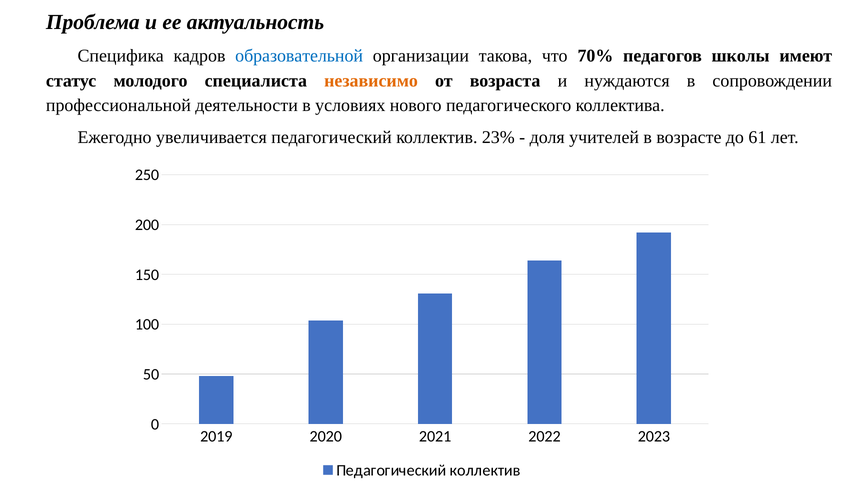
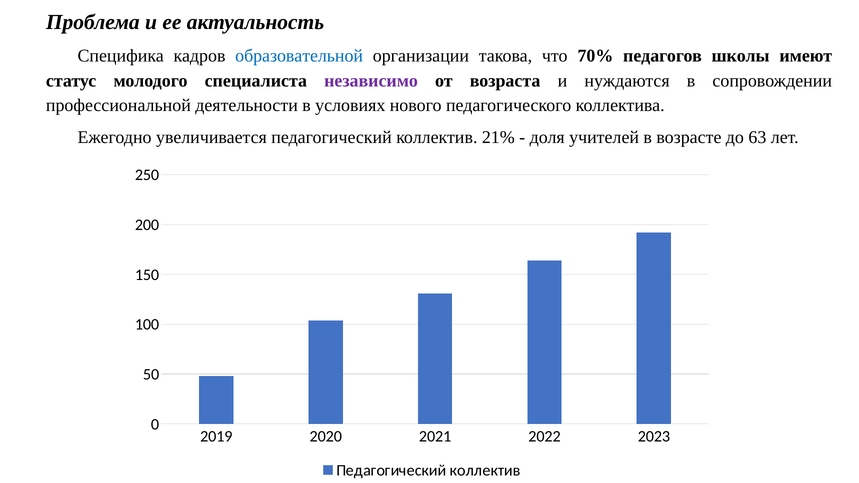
независимо colour: orange -> purple
23%: 23% -> 21%
61: 61 -> 63
